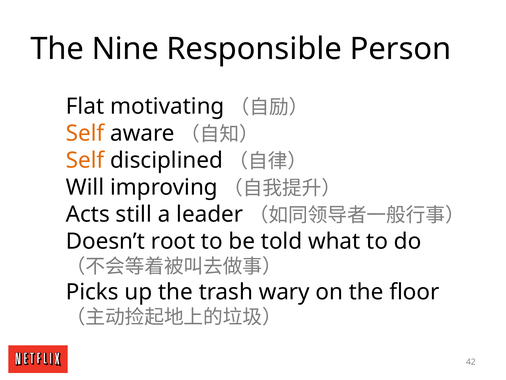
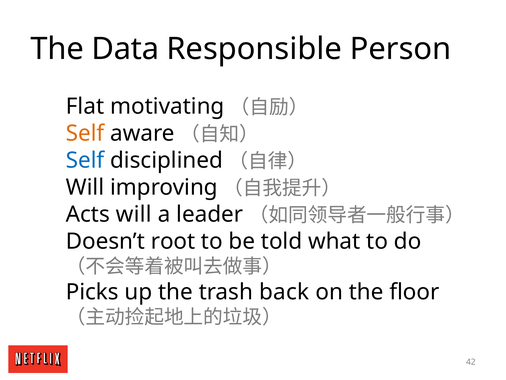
Nine: Nine -> Data
Self at (85, 160) colour: orange -> blue
Acts still: still -> will
wary: wary -> back
